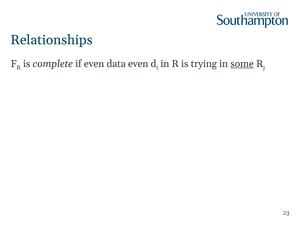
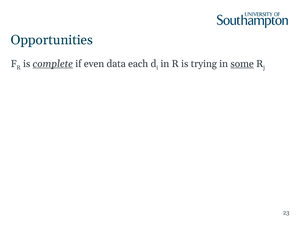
Relationships: Relationships -> Opportunities
complete underline: none -> present
data even: even -> each
